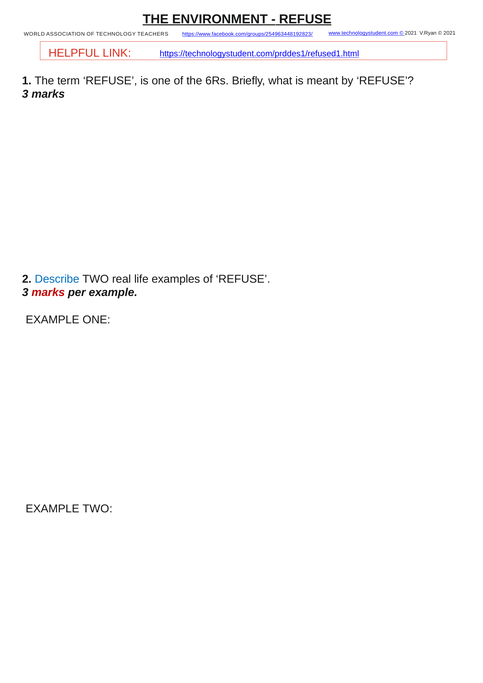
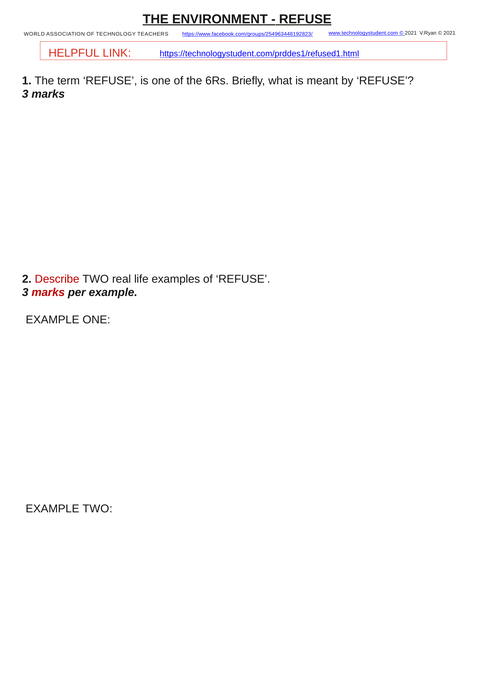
Describe colour: blue -> red
